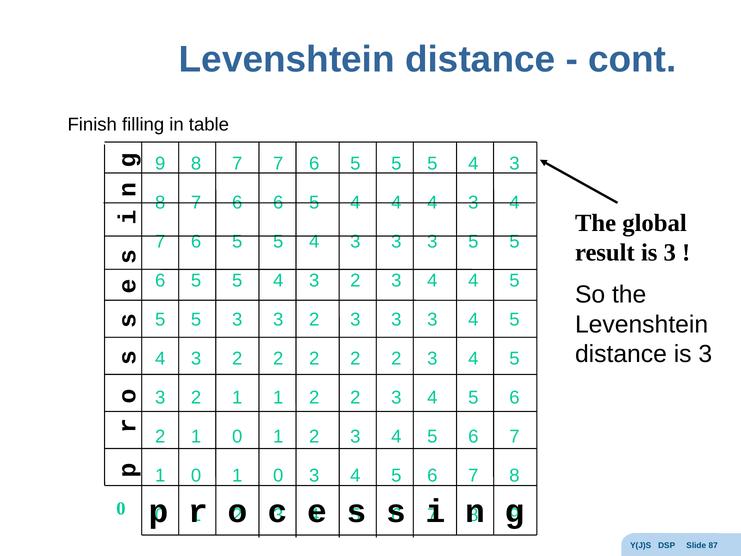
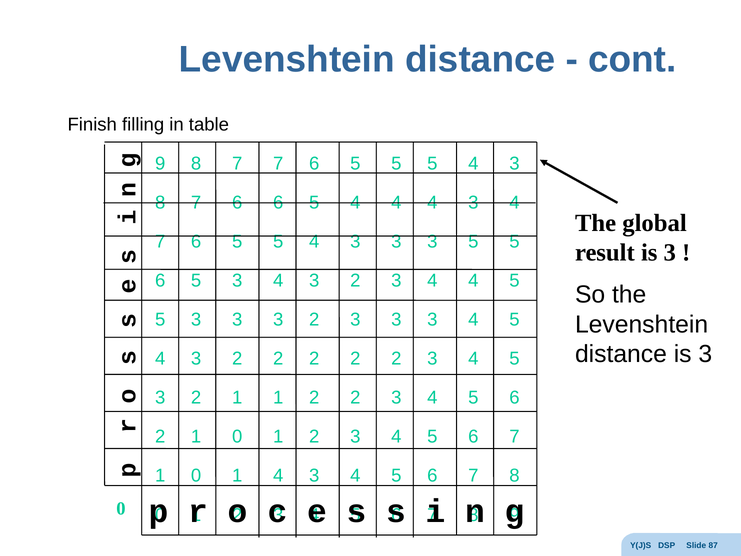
5 at (237, 281): 5 -> 3
5 at (196, 320): 5 -> 3
0 1 0: 0 -> 4
